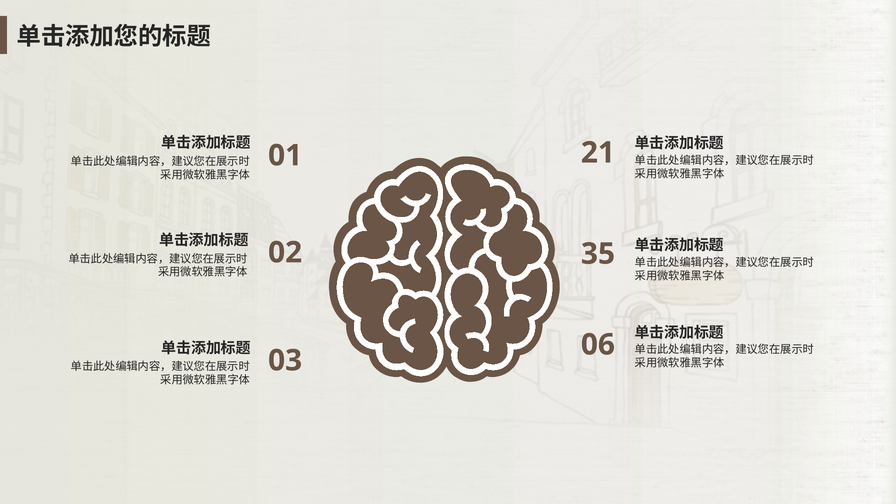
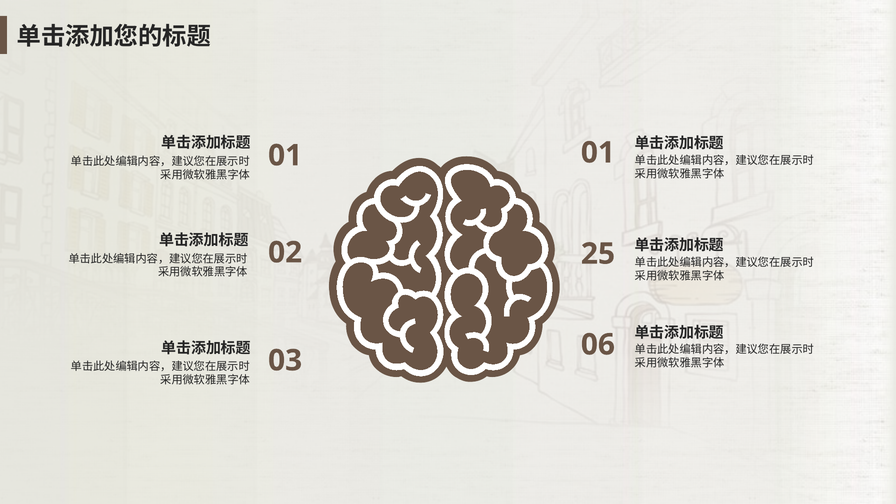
01 21: 21 -> 01
35: 35 -> 25
